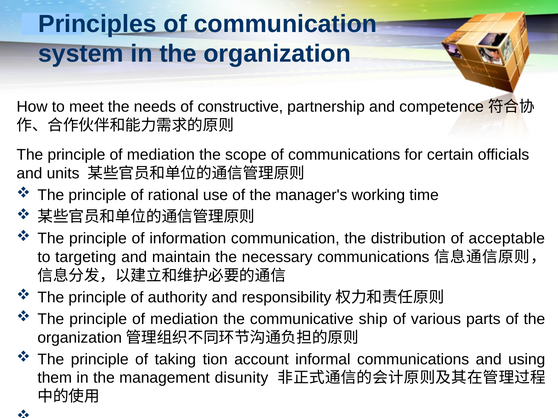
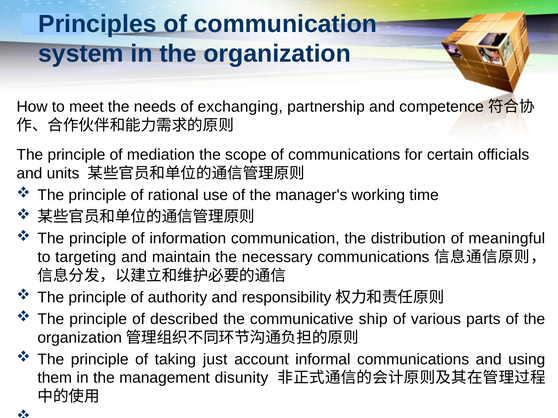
constructive: constructive -> exchanging
acceptable: acceptable -> meaningful
mediation at (184, 319): mediation -> described
tion: tion -> just
